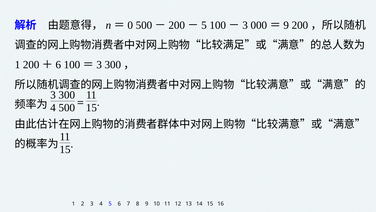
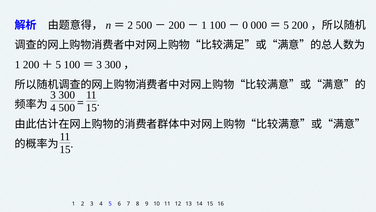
0 at (130, 25): 0 -> 2
5 at (204, 25): 5 -> 1
3 at (245, 25): 3 -> 0
9 at (286, 25): 9 -> 5
6 at (58, 65): 6 -> 5
